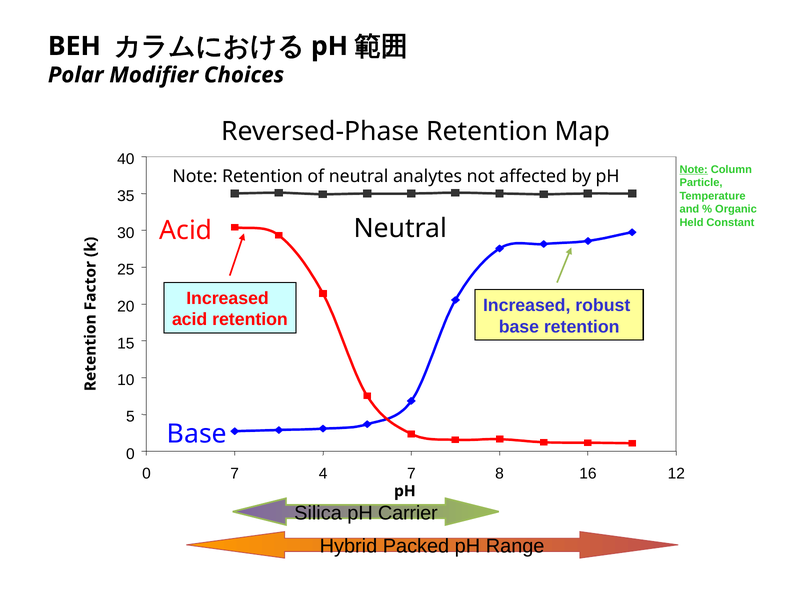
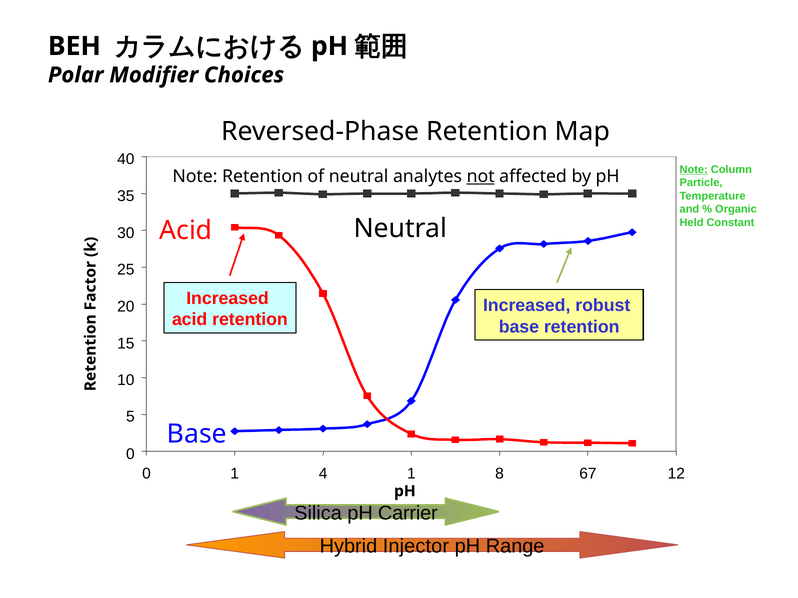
not underline: none -> present
0 7: 7 -> 1
4 7: 7 -> 1
16: 16 -> 67
Packed: Packed -> Injector
